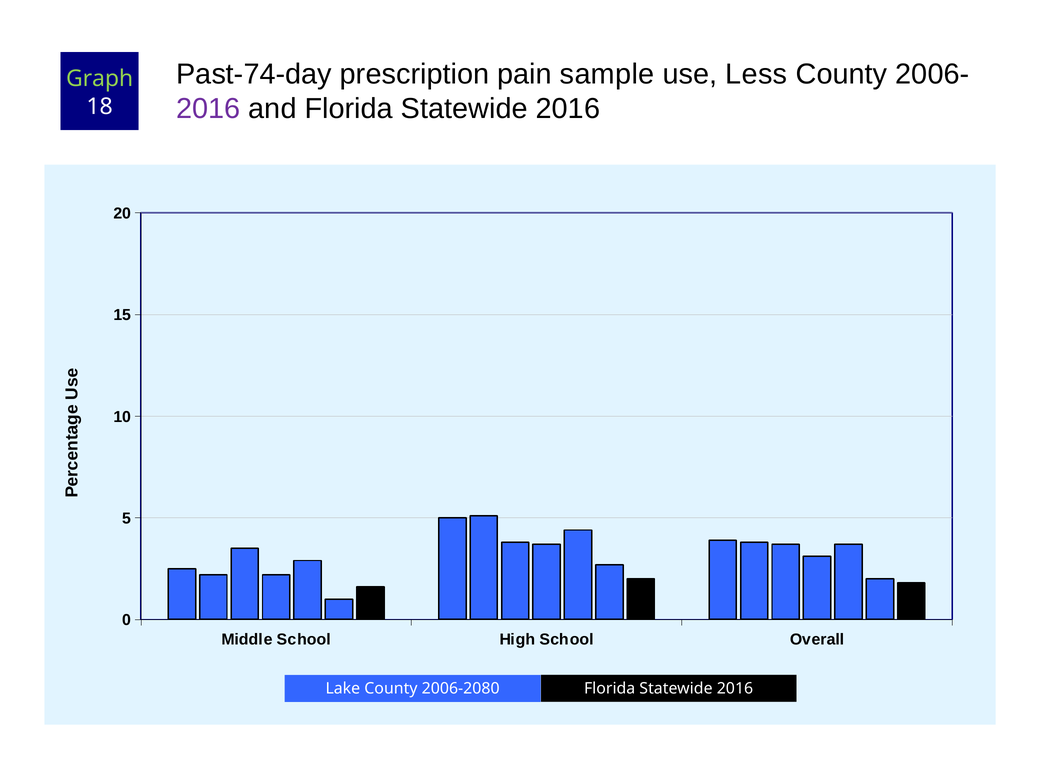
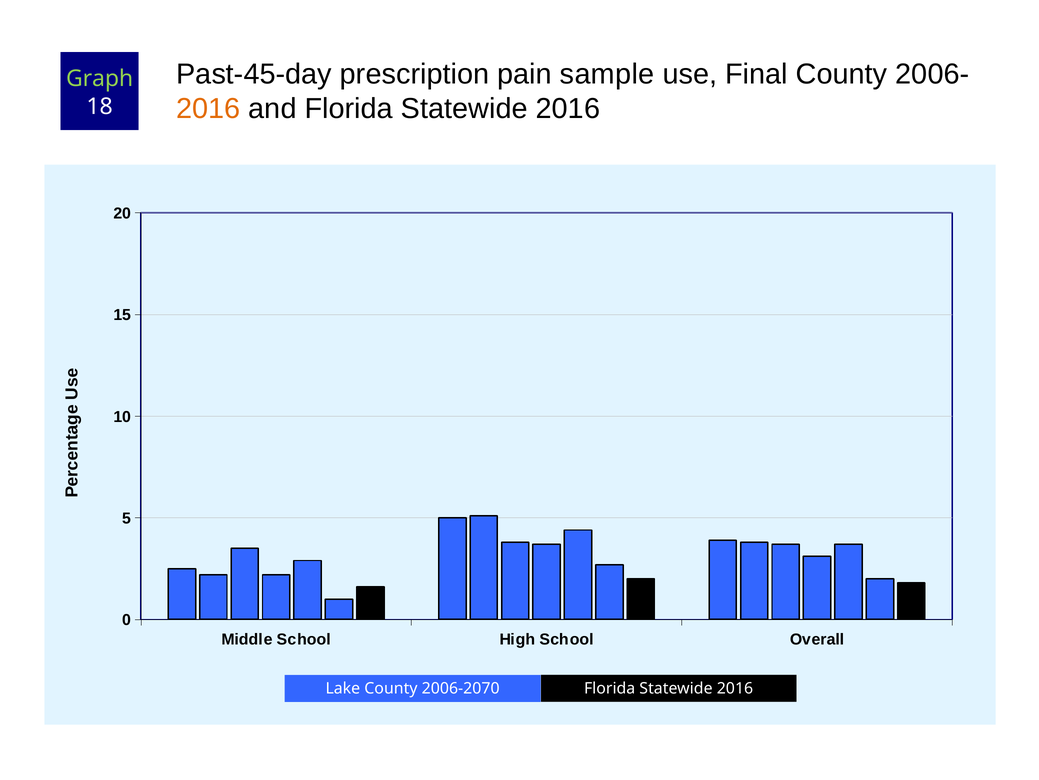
Past-74-day: Past-74-day -> Past-45-day
Less: Less -> Final
2016 at (208, 109) colour: purple -> orange
2006-2080: 2006-2080 -> 2006-2070
